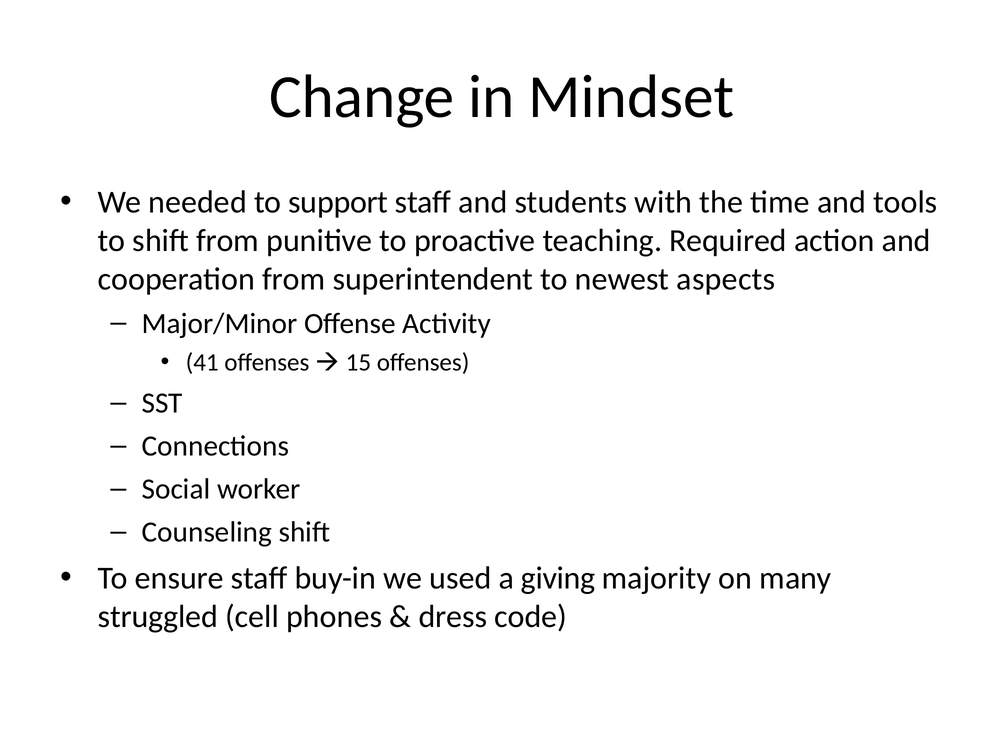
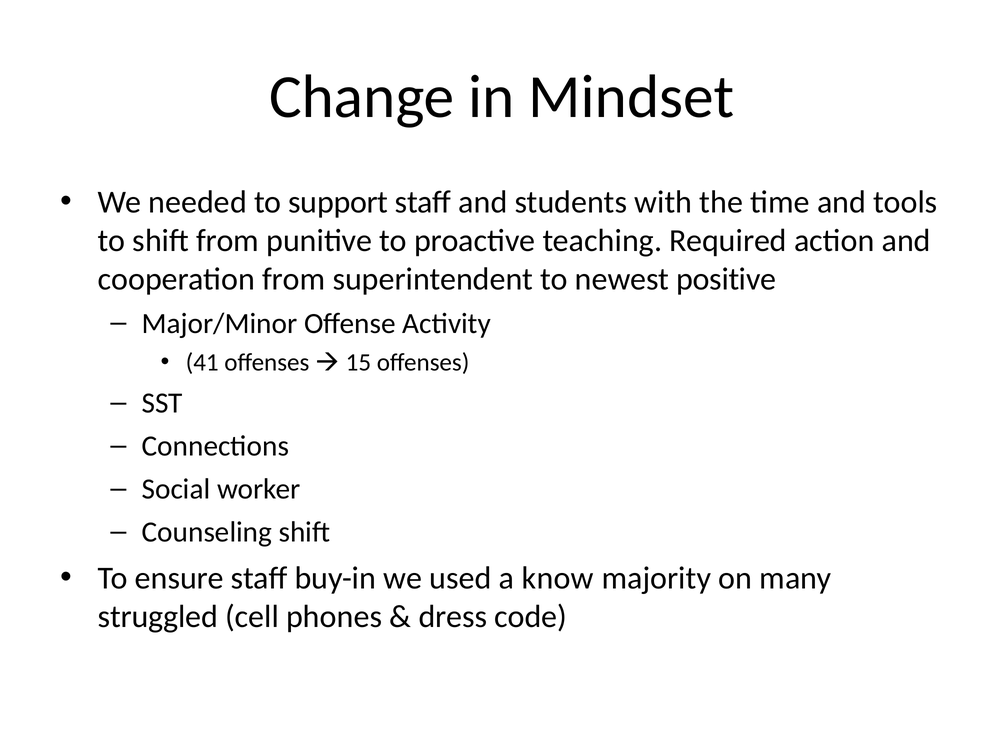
aspects: aspects -> positive
giving: giving -> know
